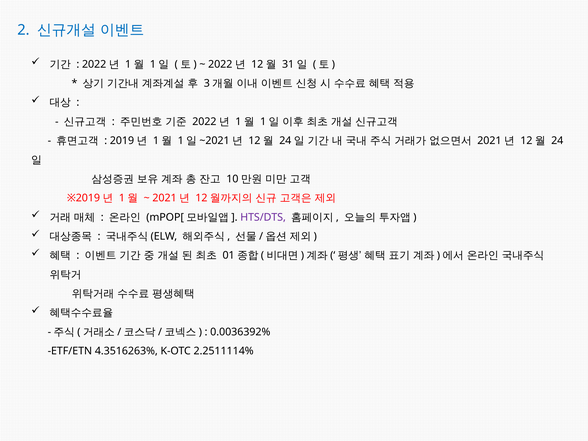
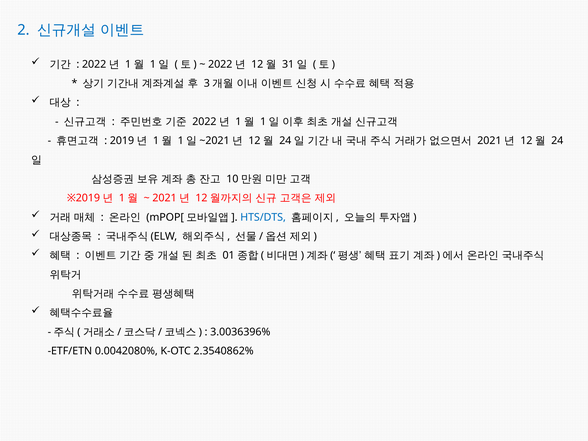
HTS/DTS colour: purple -> blue
0.0036392%: 0.0036392% -> 3.0036396%
4.3516263%: 4.3516263% -> 0.0042080%
2.2511114%: 2.2511114% -> 2.3540862%
